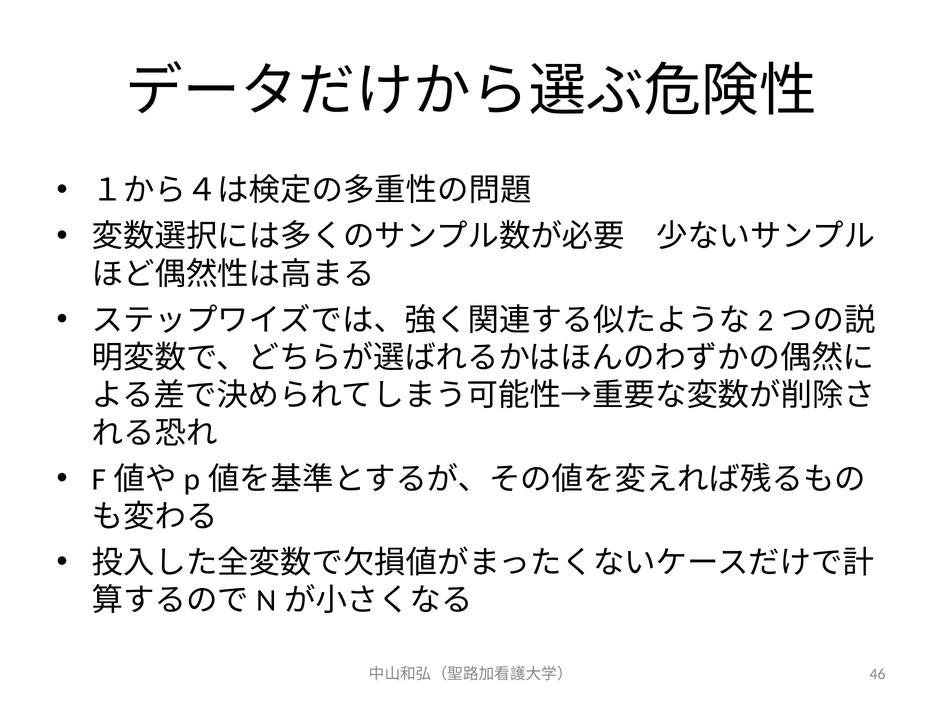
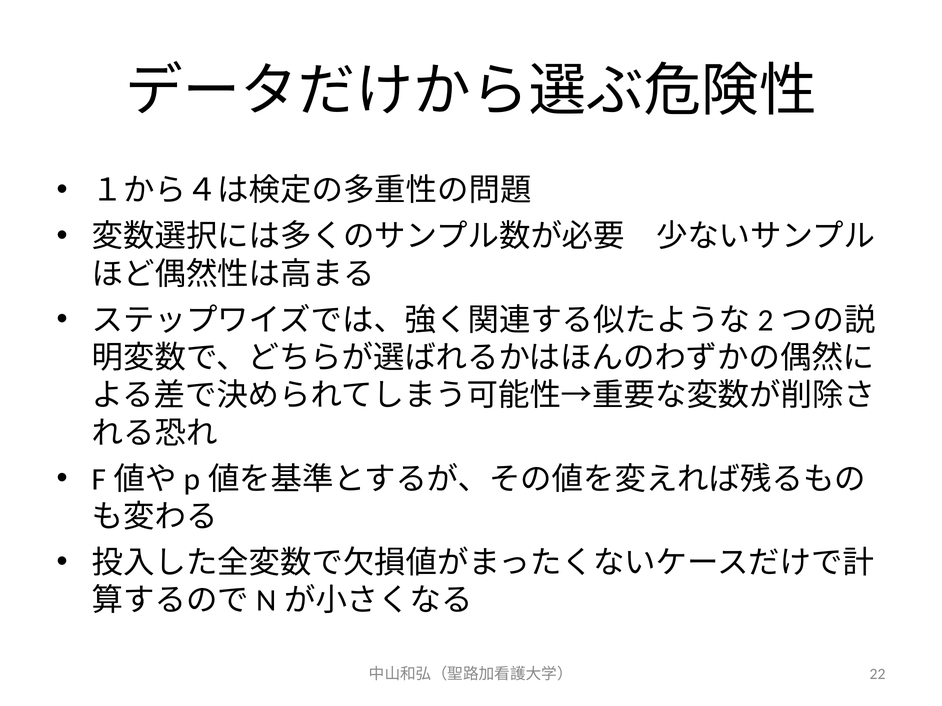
46: 46 -> 22
